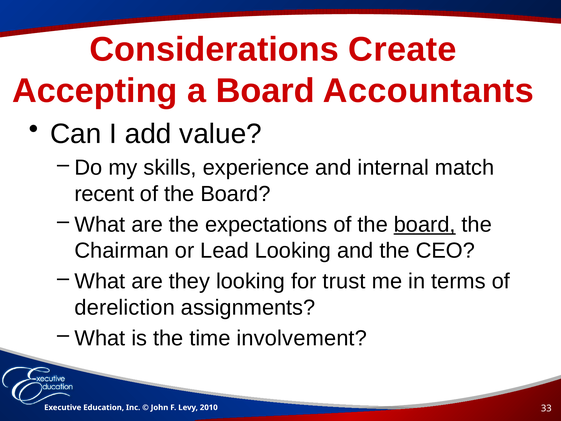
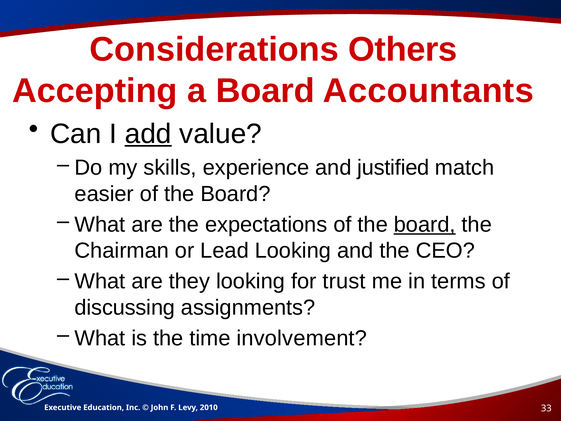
Create: Create -> Others
add underline: none -> present
internal: internal -> justified
recent: recent -> easier
dereliction: dereliction -> discussing
